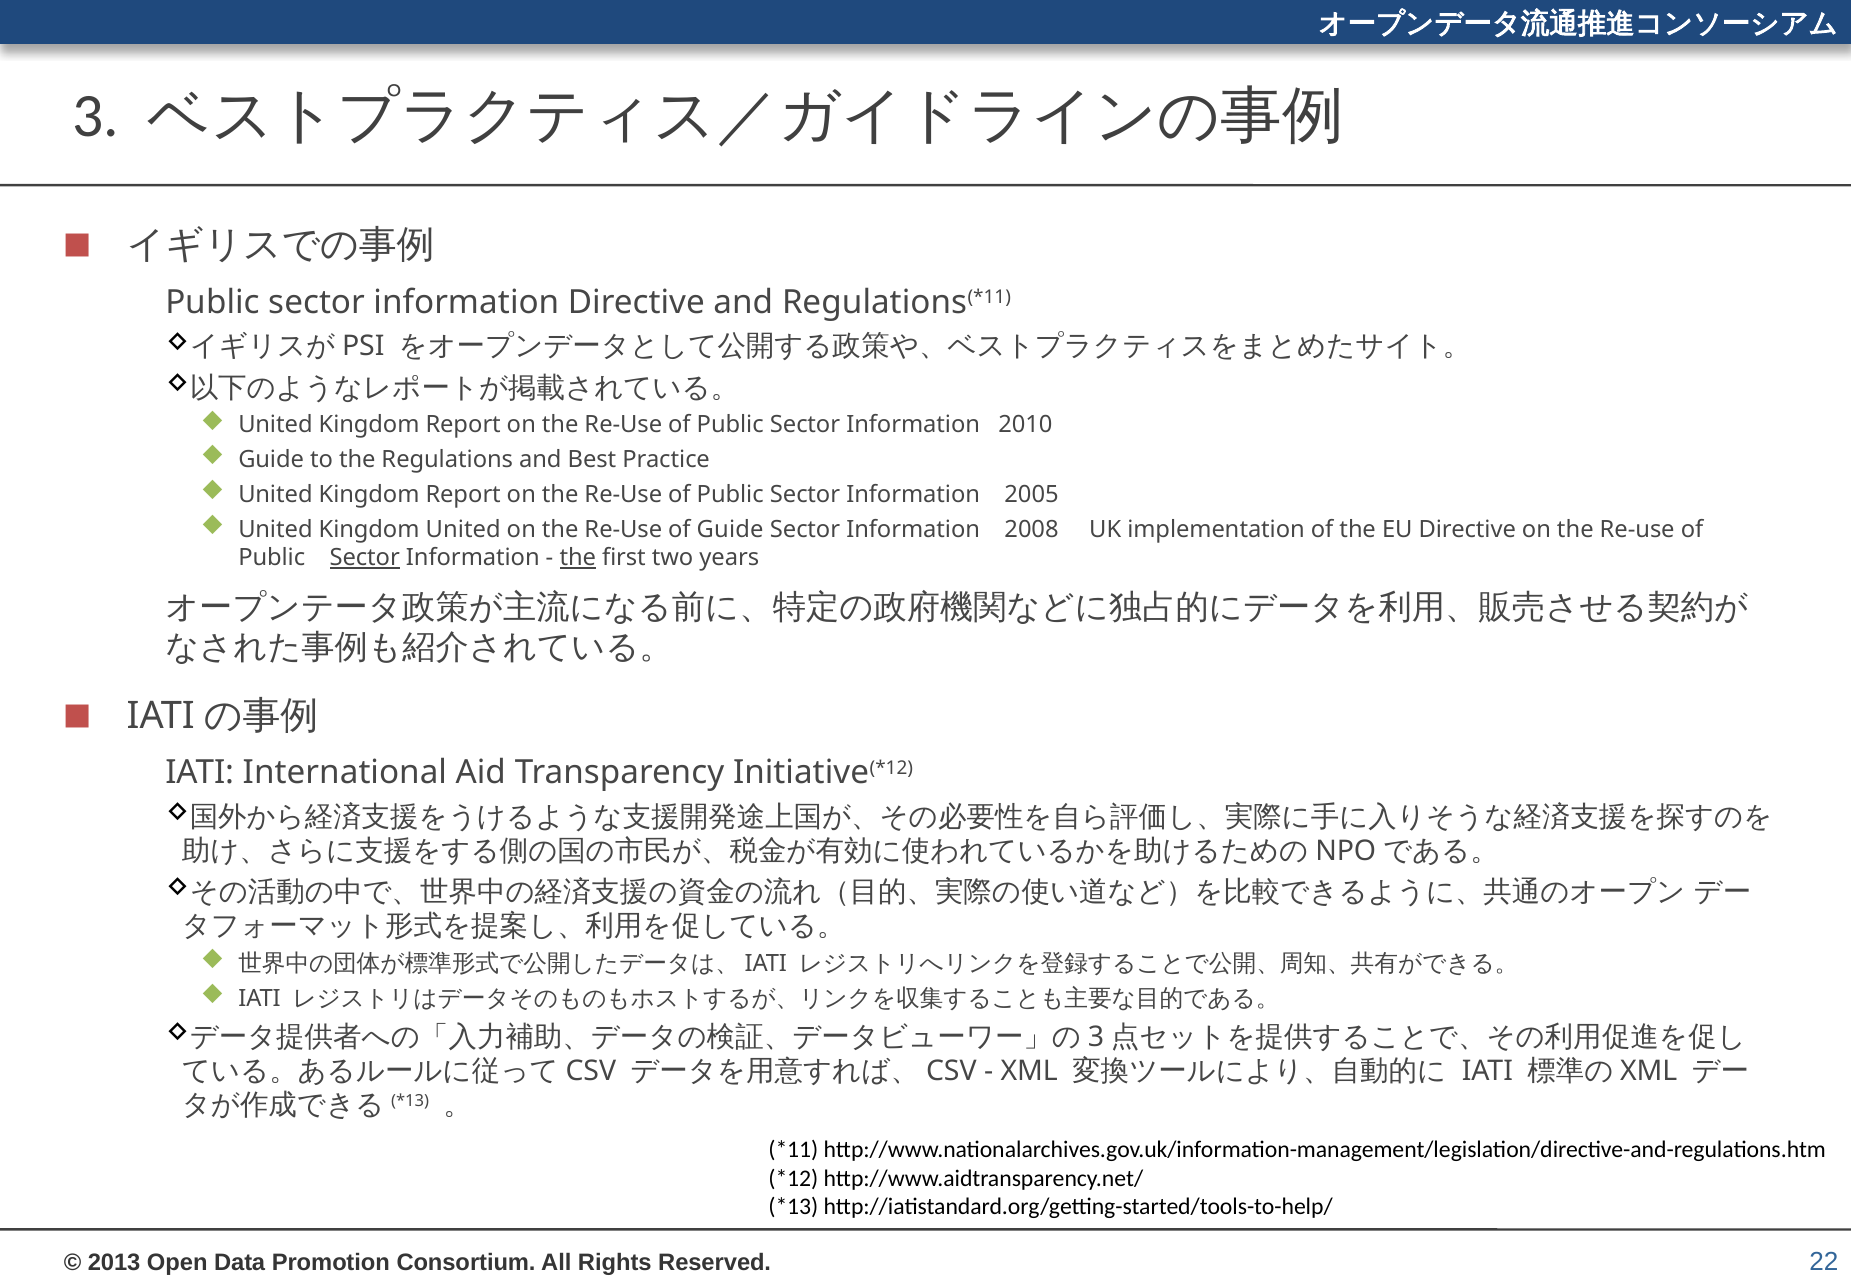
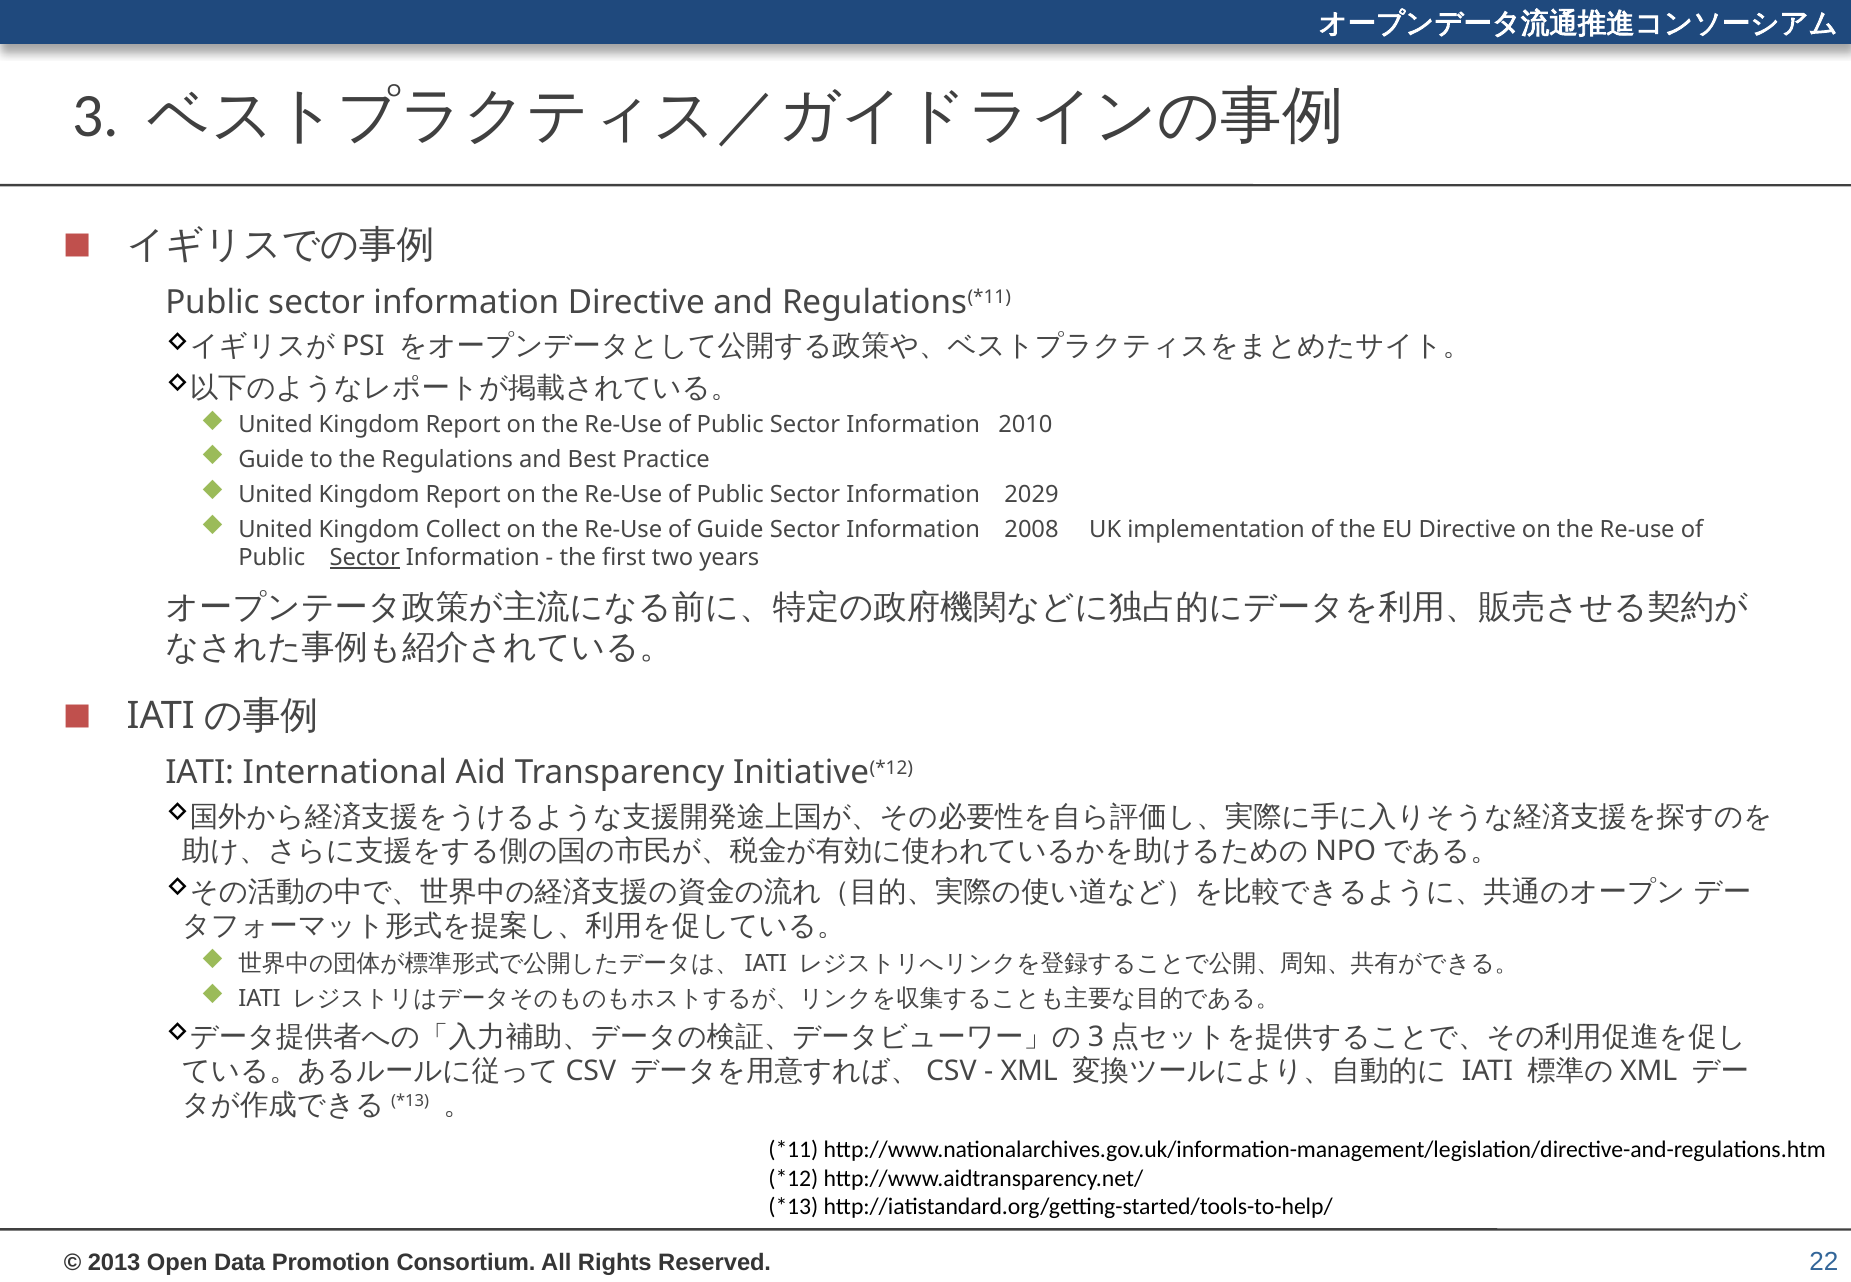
2005: 2005 -> 2029
Kingdom United: United -> Collect
the at (578, 558) underline: present -> none
